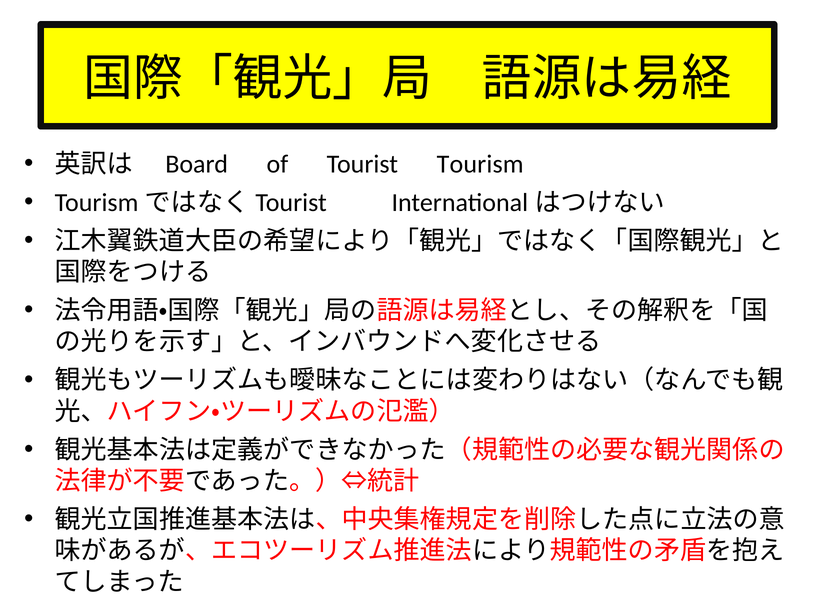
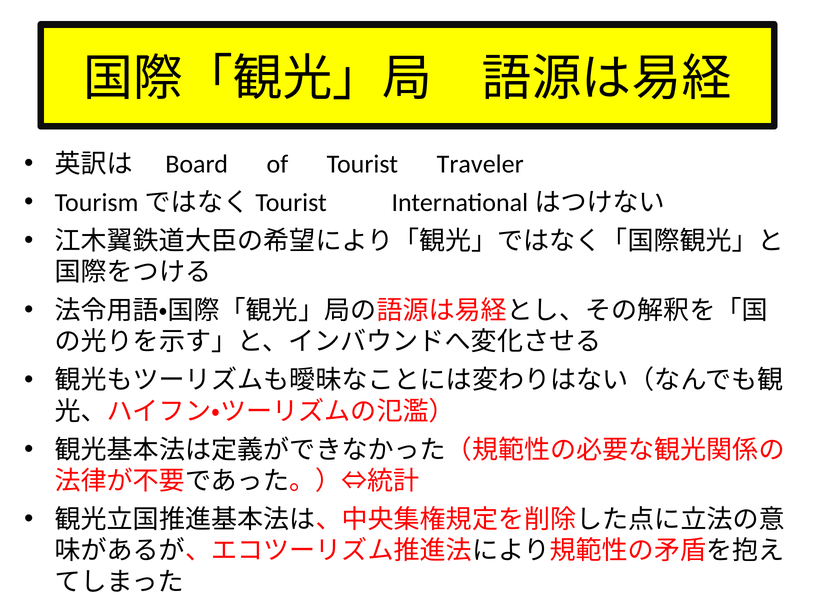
Tourism: Tourism -> Traveler
